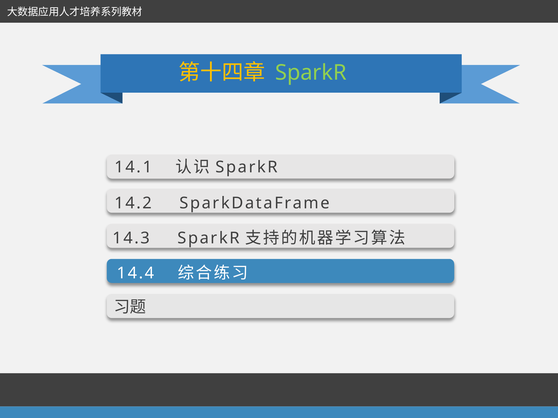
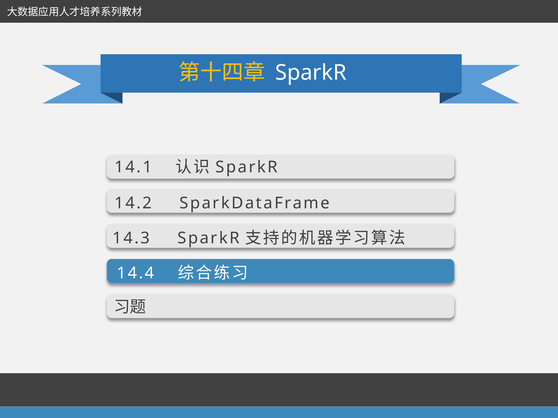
SparkR at (311, 73) colour: light green -> white
